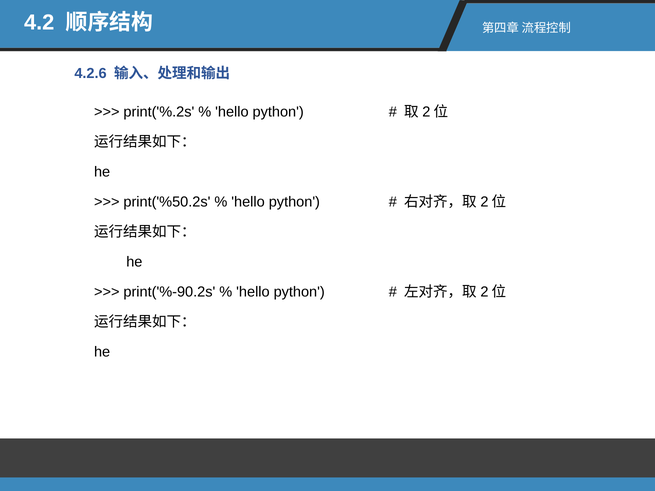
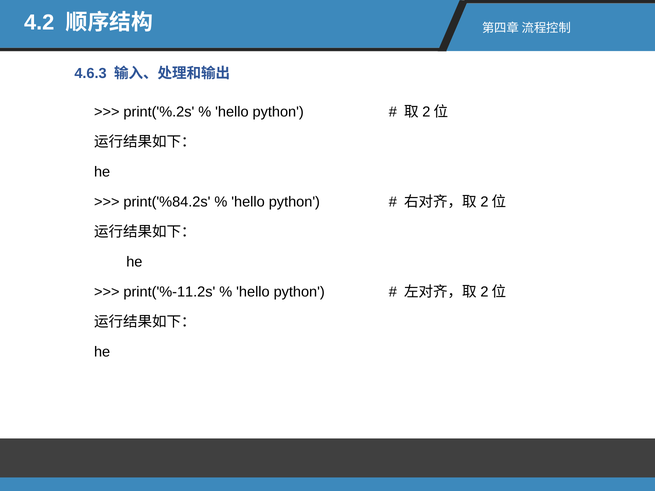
4.2.6: 4.2.6 -> 4.6.3
print('%50.2s: print('%50.2s -> print('%84.2s
print('%-90.2s: print('%-90.2s -> print('%-11.2s
